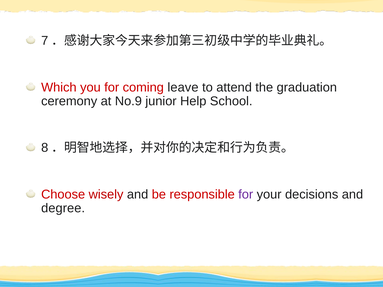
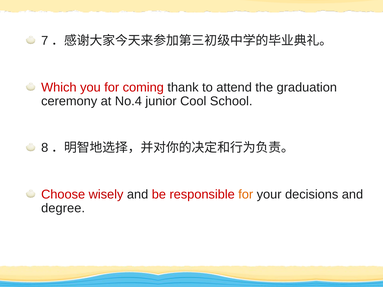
leave: leave -> thank
No.9: No.9 -> No.4
Help: Help -> Cool
for at (246, 195) colour: purple -> orange
